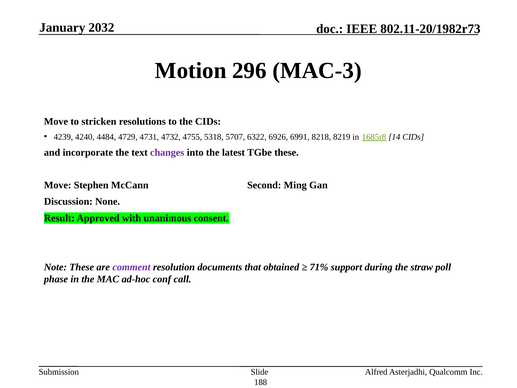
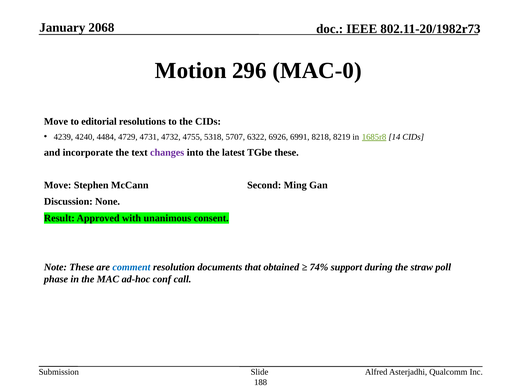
2032: 2032 -> 2068
MAC-3: MAC-3 -> MAC-0
stricken: stricken -> editorial
comment colour: purple -> blue
71%: 71% -> 74%
